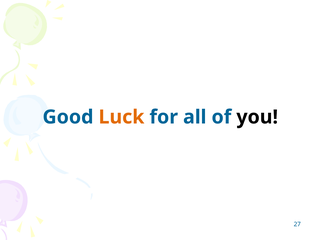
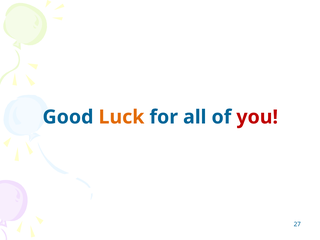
you colour: black -> red
